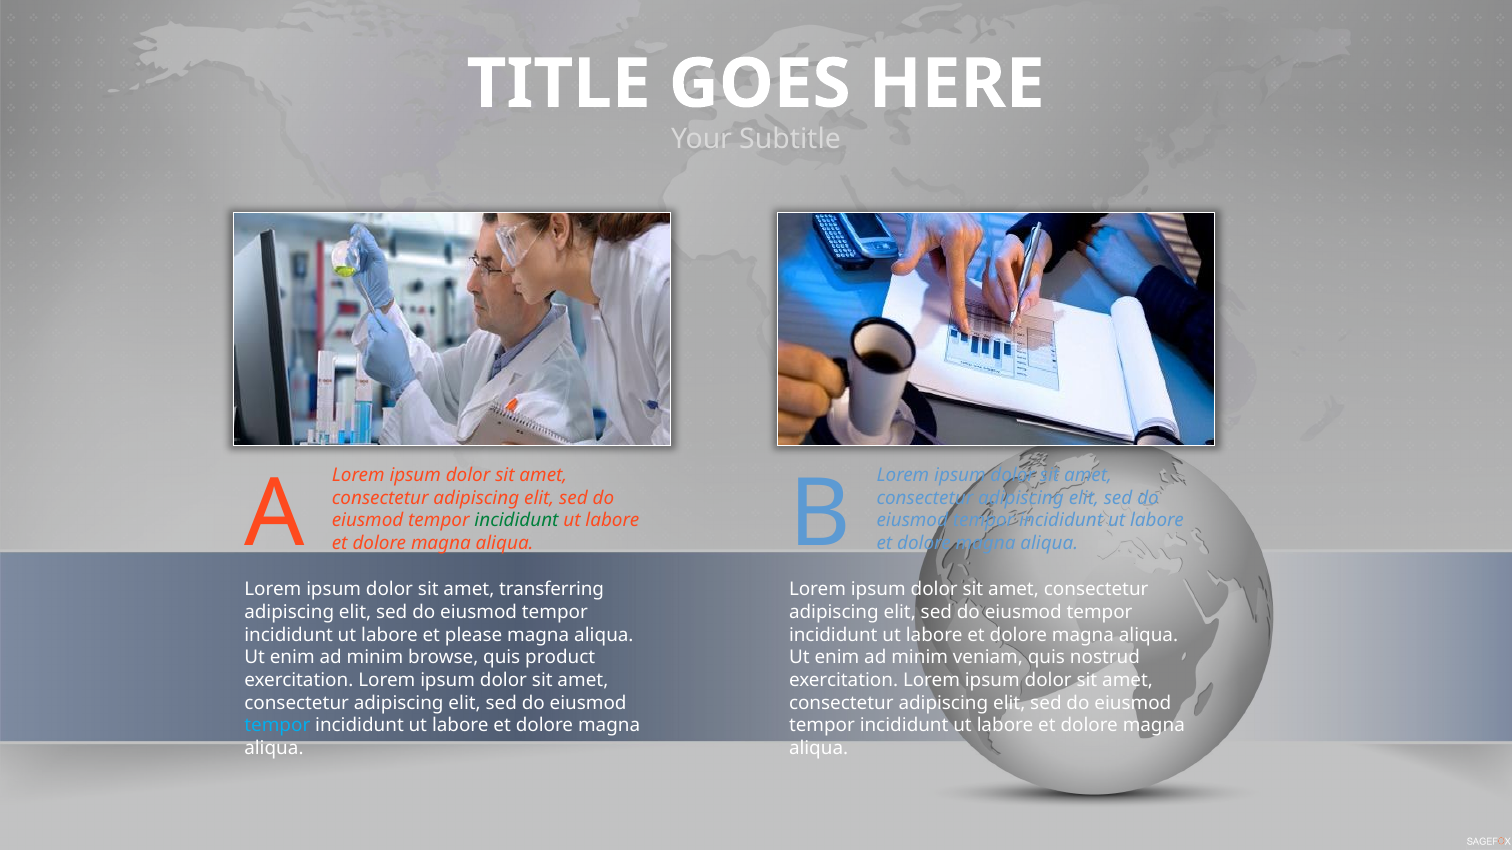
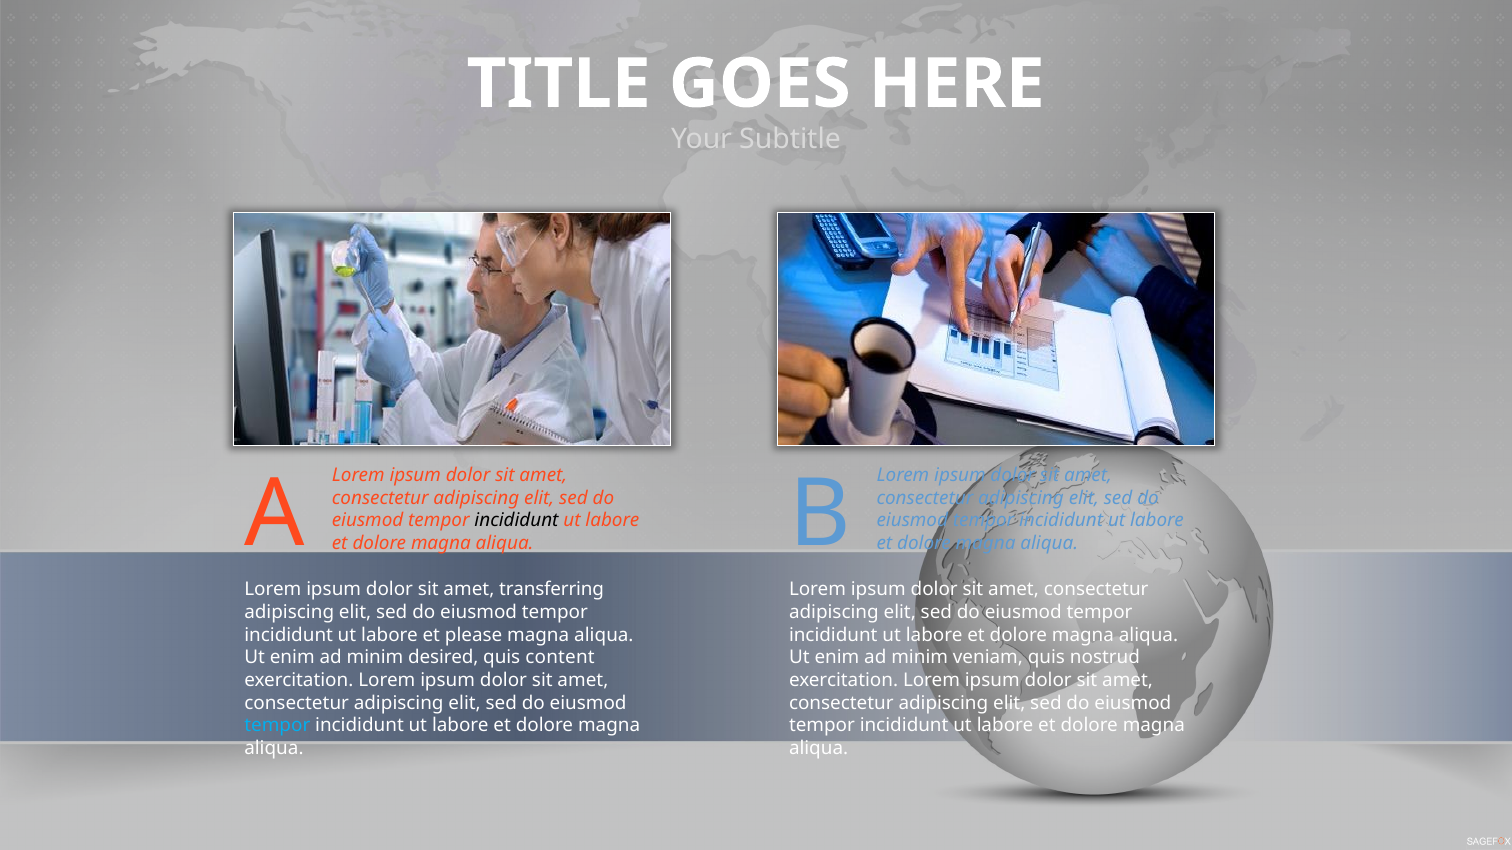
incididunt at (516, 521) colour: green -> black
browse: browse -> desired
product: product -> content
